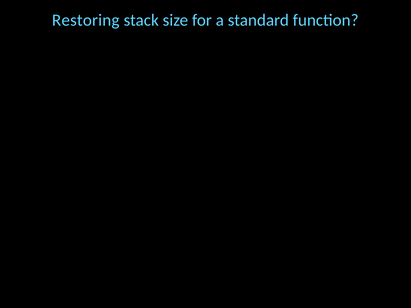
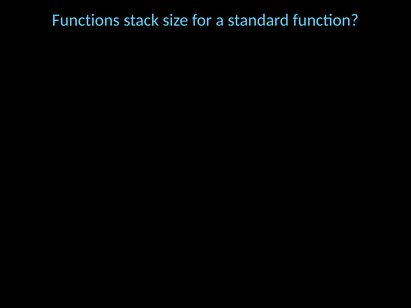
Restoring: Restoring -> Functions
